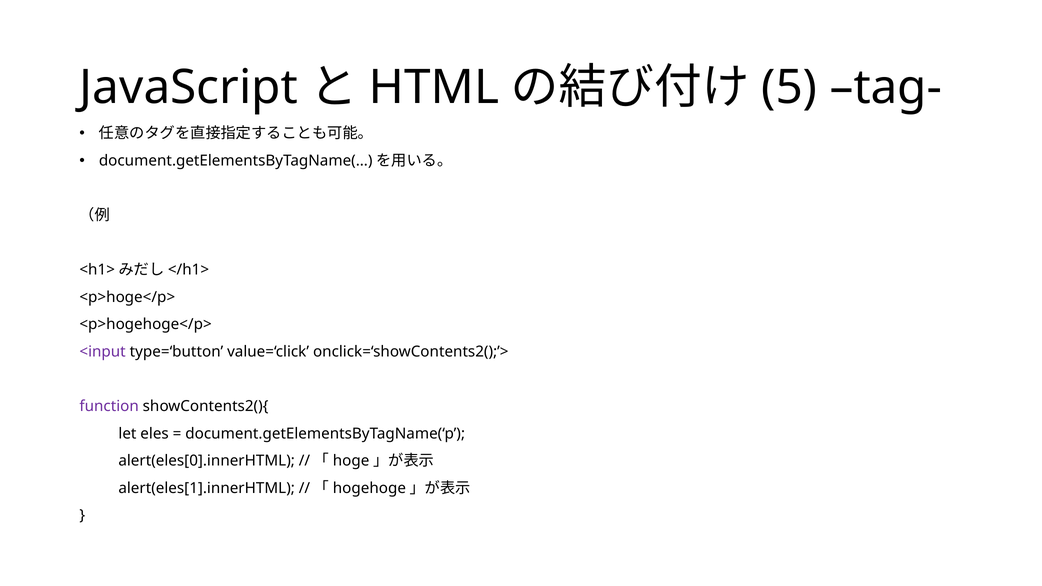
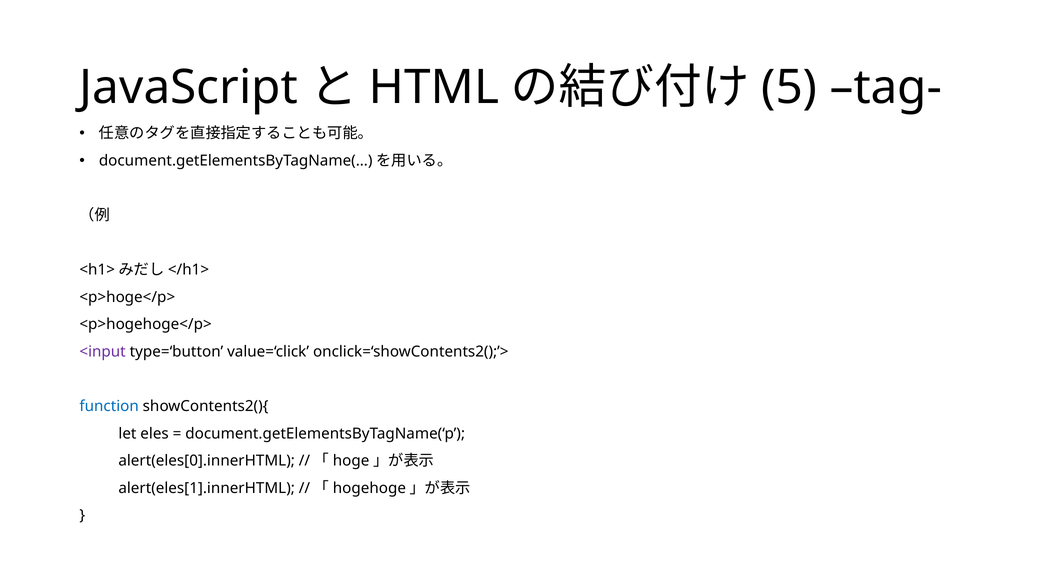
function colour: purple -> blue
